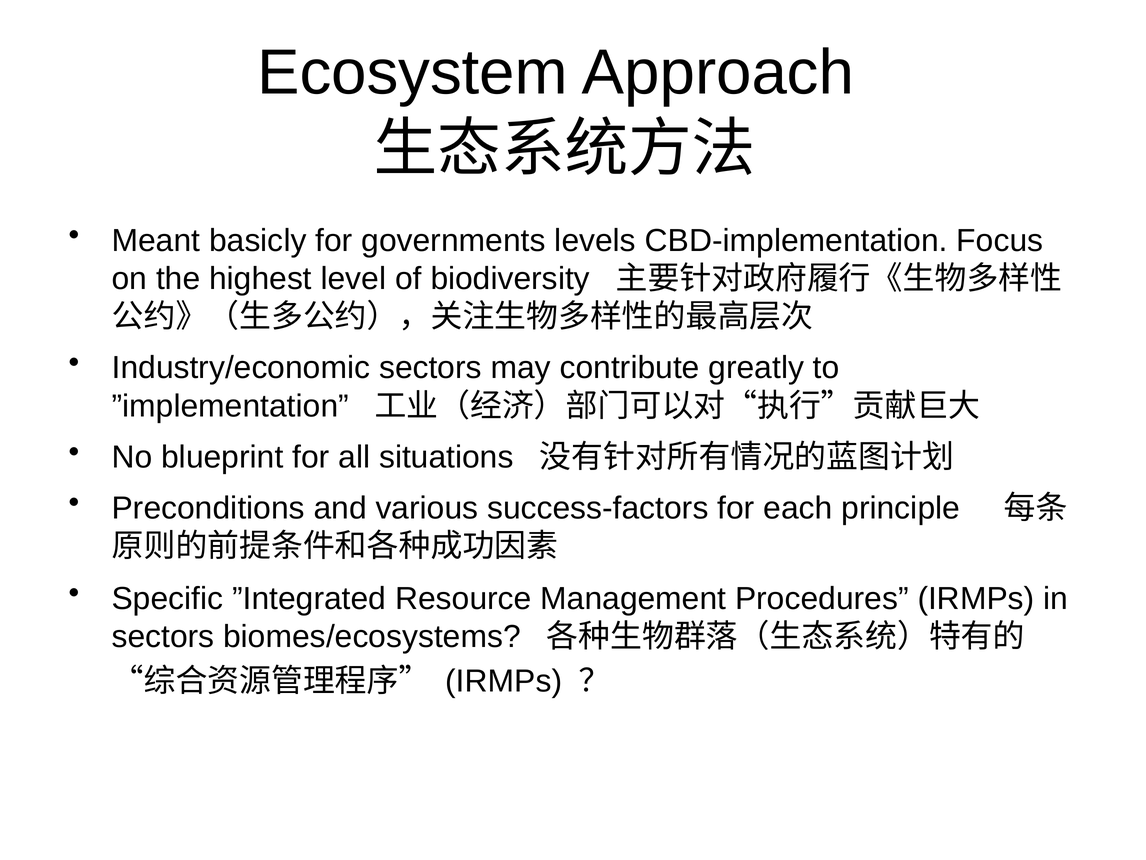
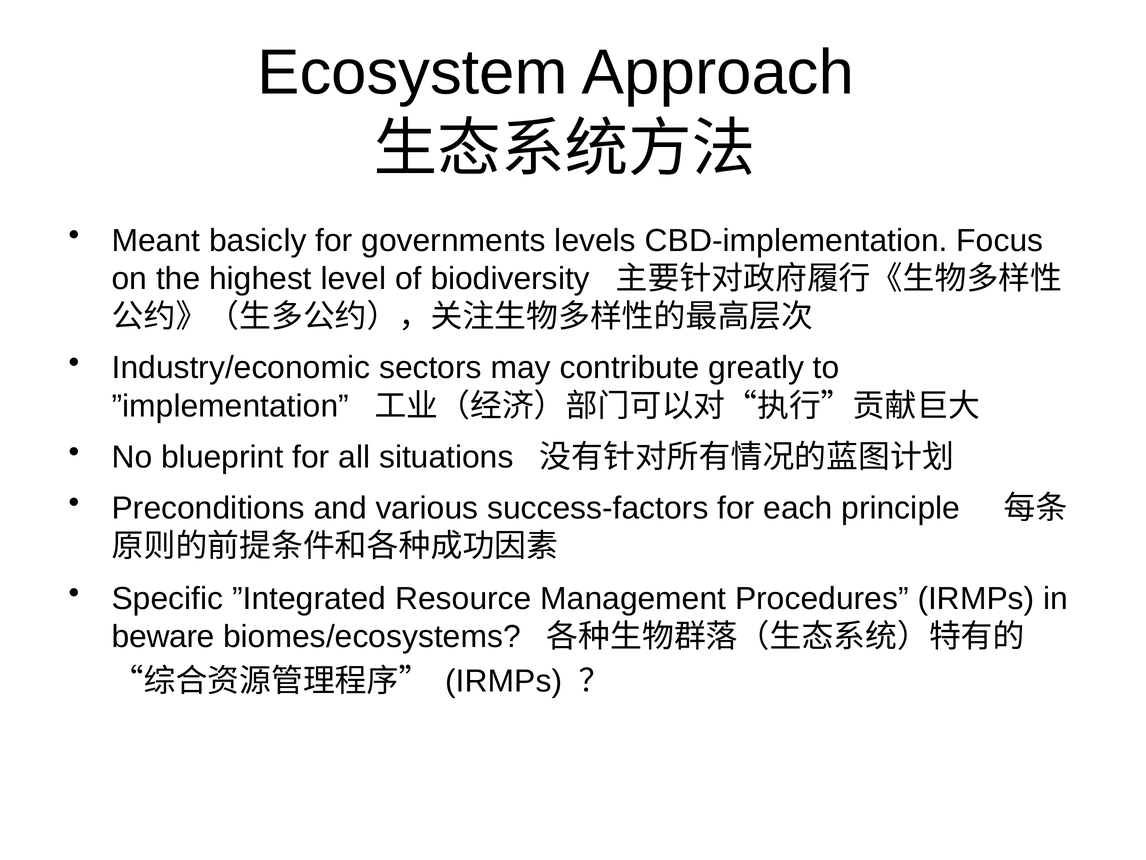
sectors at (163, 636): sectors -> beware
